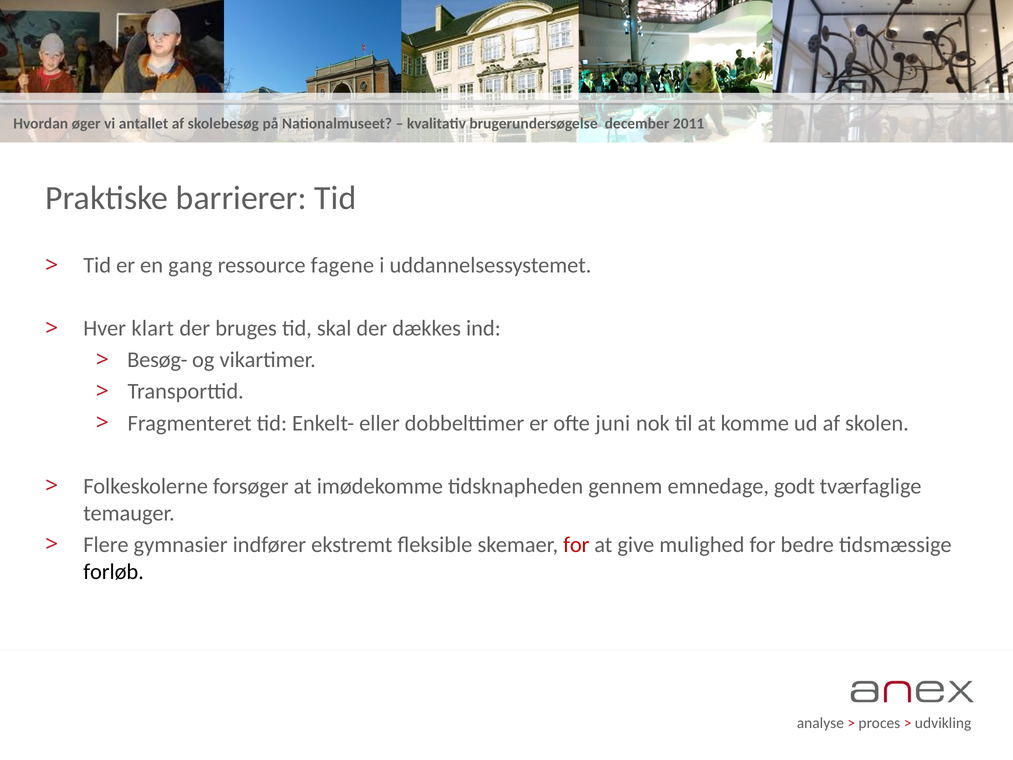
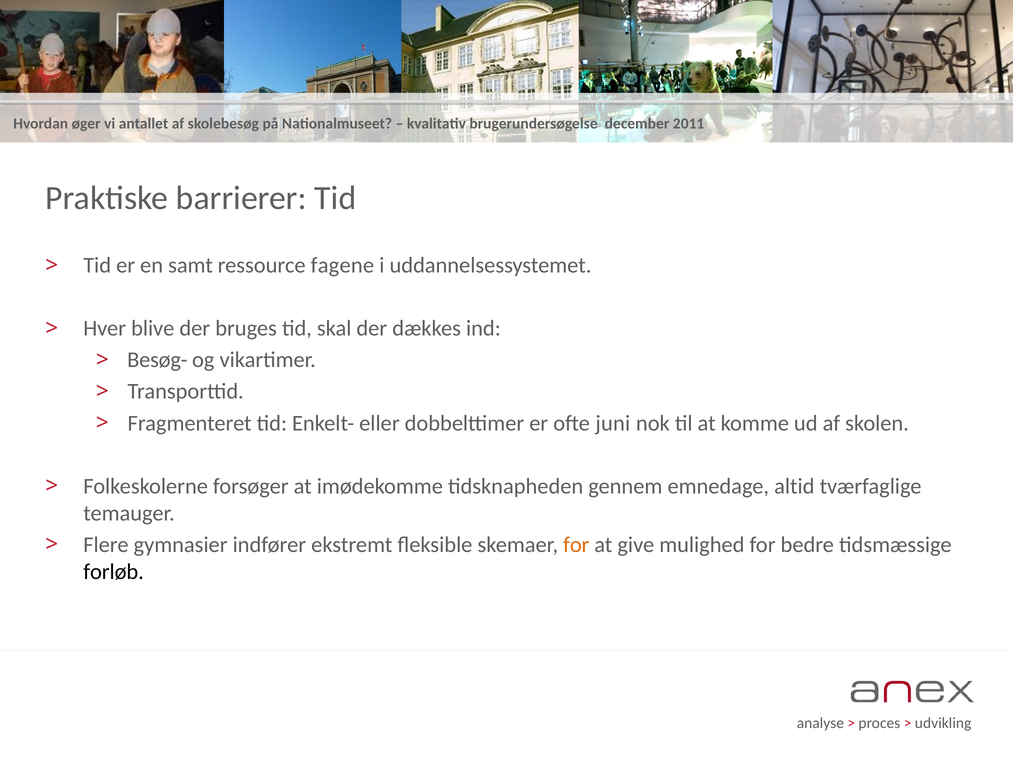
gang: gang -> samt
klart: klart -> blive
godt: godt -> altid
for at (576, 544) colour: red -> orange
